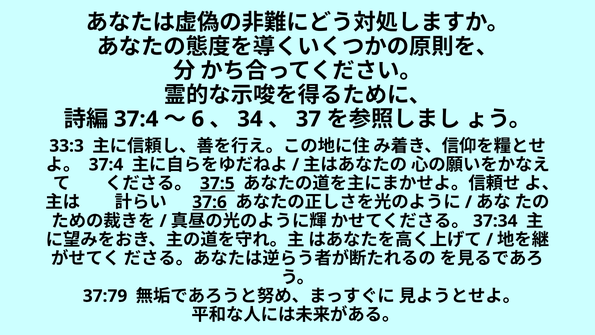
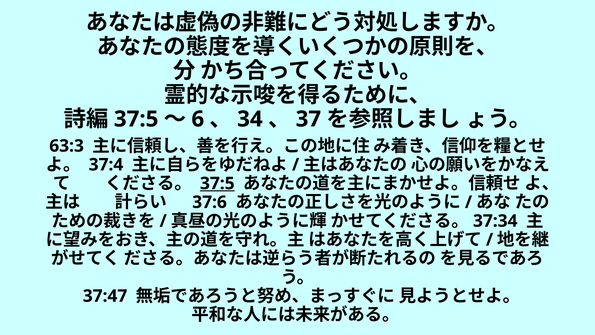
37:4 at (136, 119): 37:4 -> 37:5
33:3: 33:3 -> 63:3
37:6 underline: present -> none
37:79: 37:79 -> 37:47
